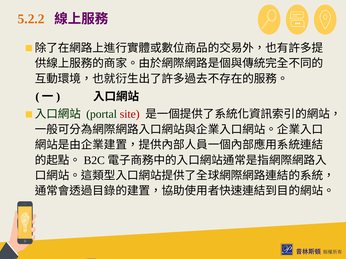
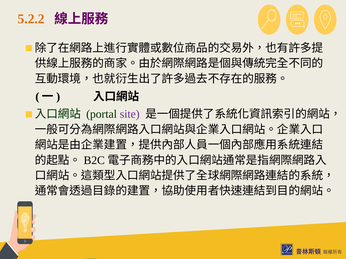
site colour: red -> purple
